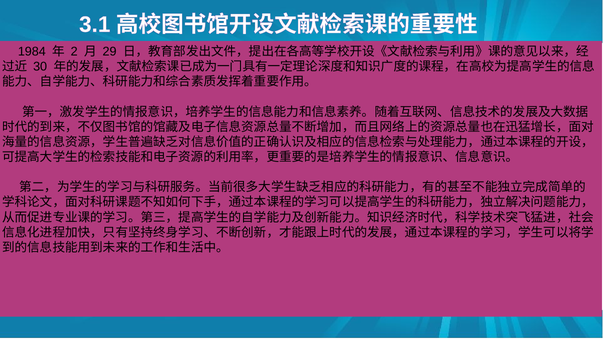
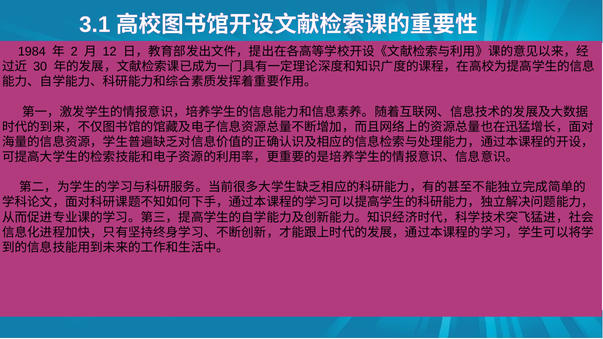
29: 29 -> 12
